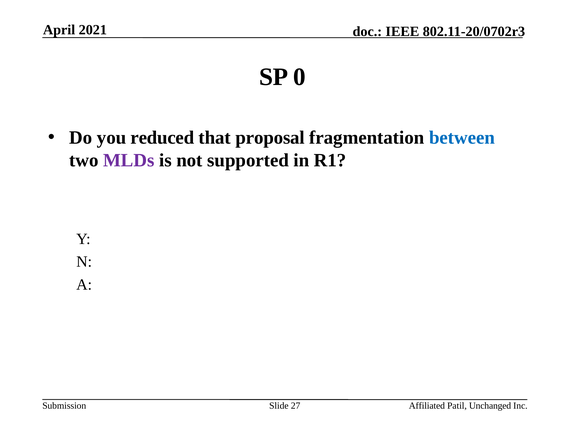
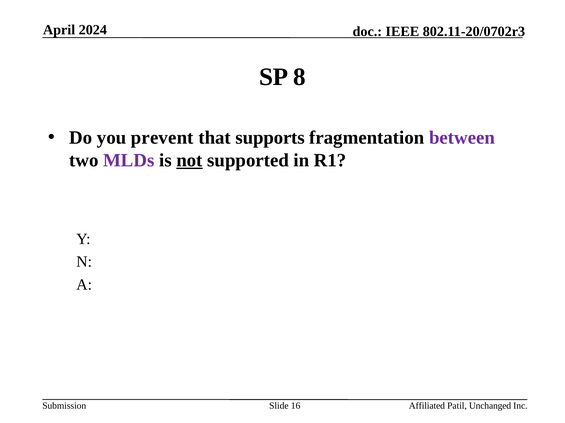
2021: 2021 -> 2024
0: 0 -> 8
reduced: reduced -> prevent
proposal: proposal -> supports
between colour: blue -> purple
not underline: none -> present
27: 27 -> 16
